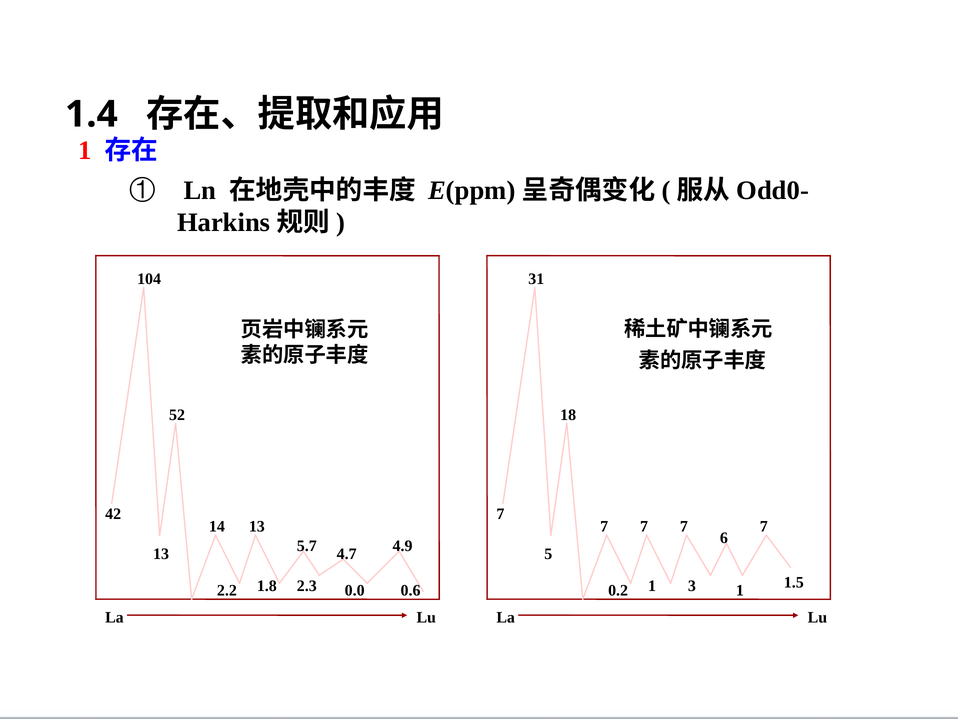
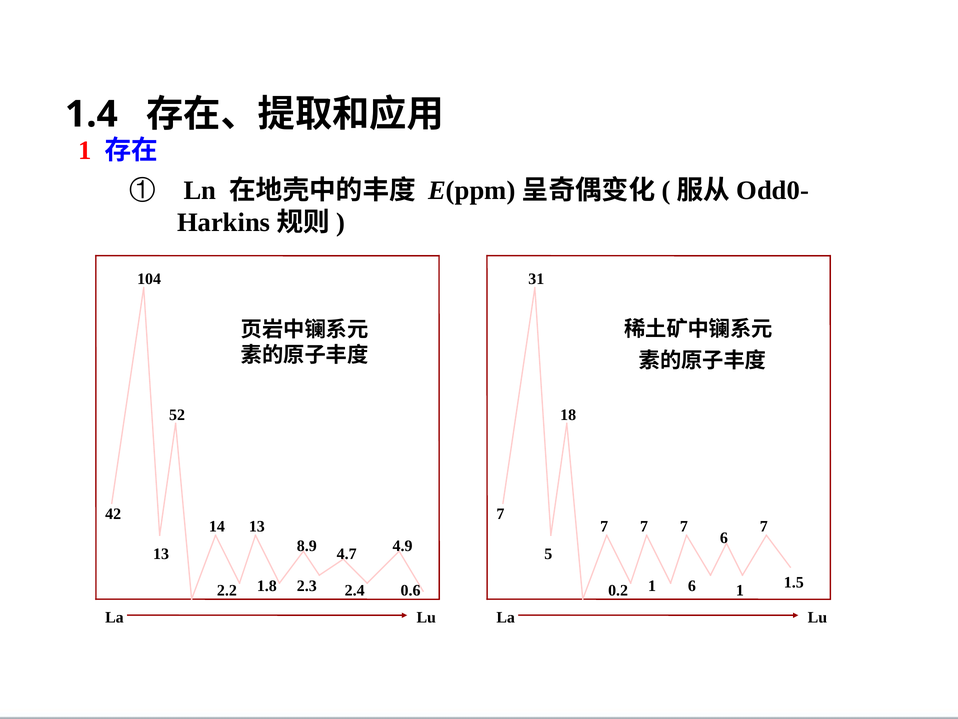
5.7: 5.7 -> 8.9
0.0: 0.0 -> 2.4
1 3: 3 -> 6
